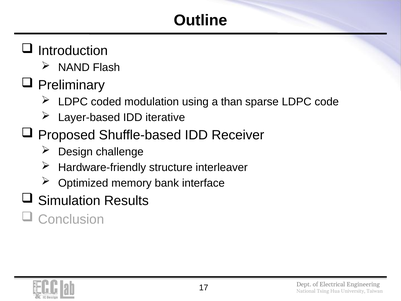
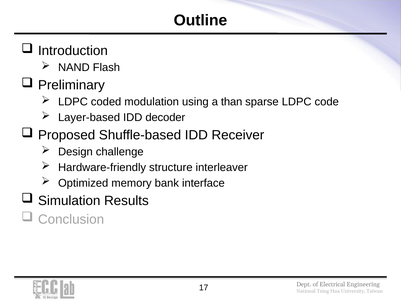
iterative: iterative -> decoder
